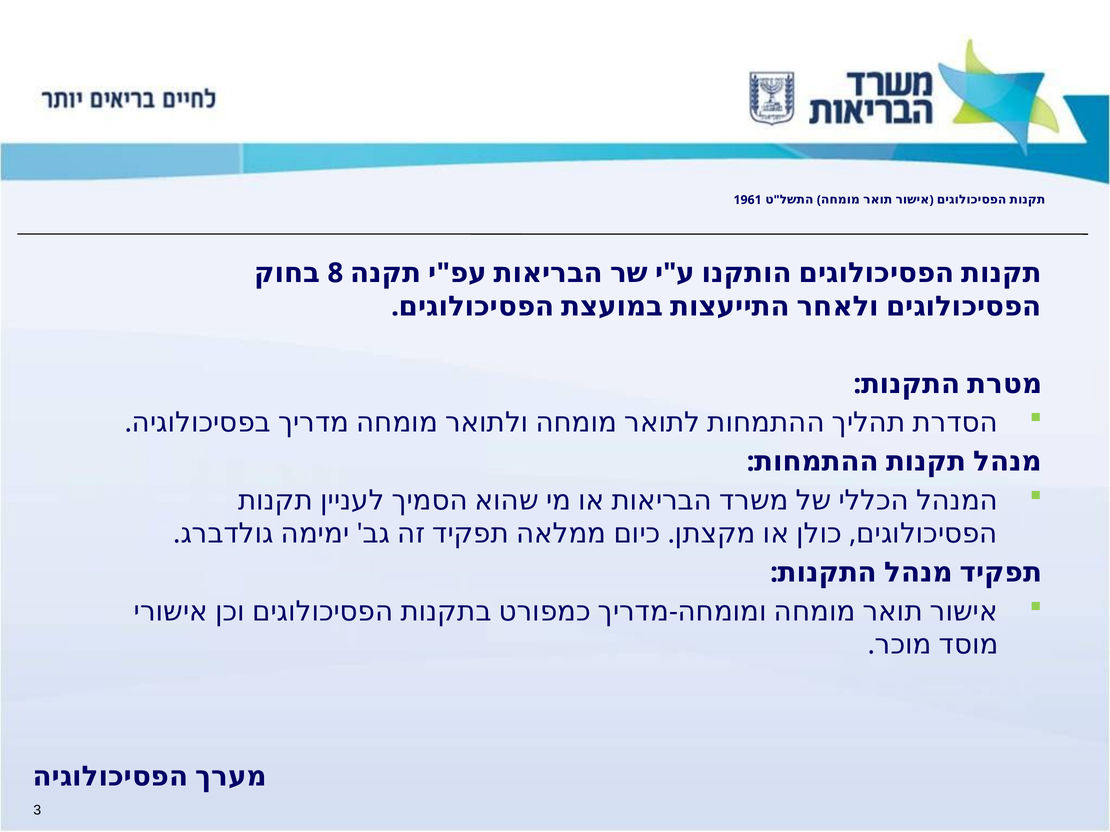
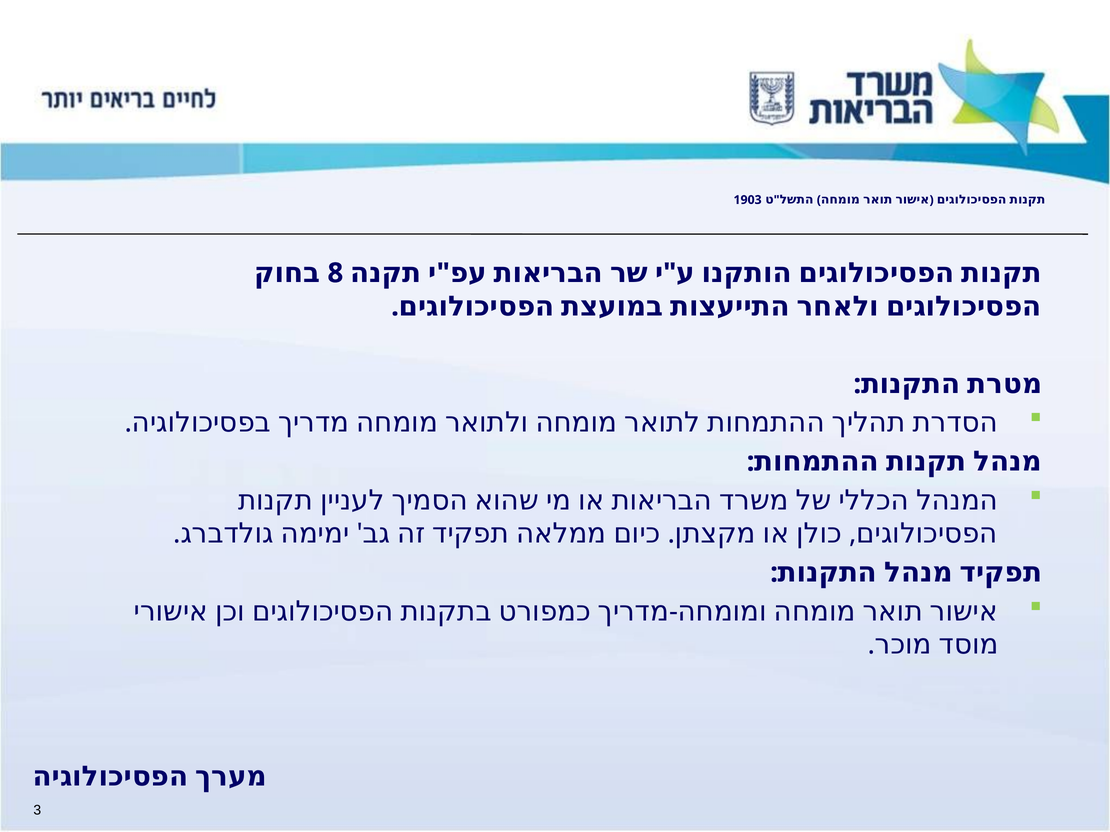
1961: 1961 -> 1903
